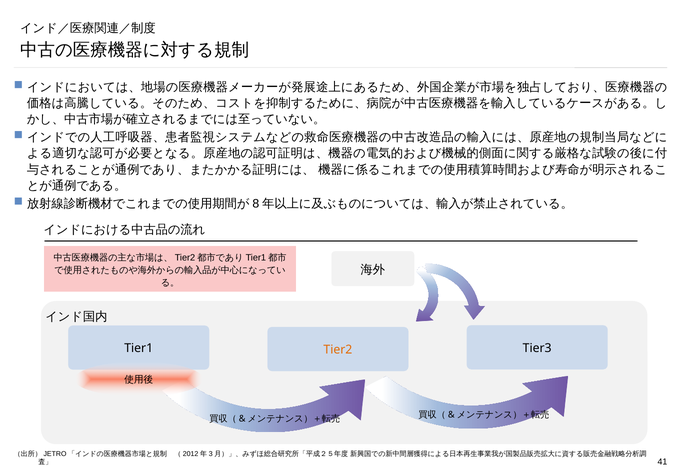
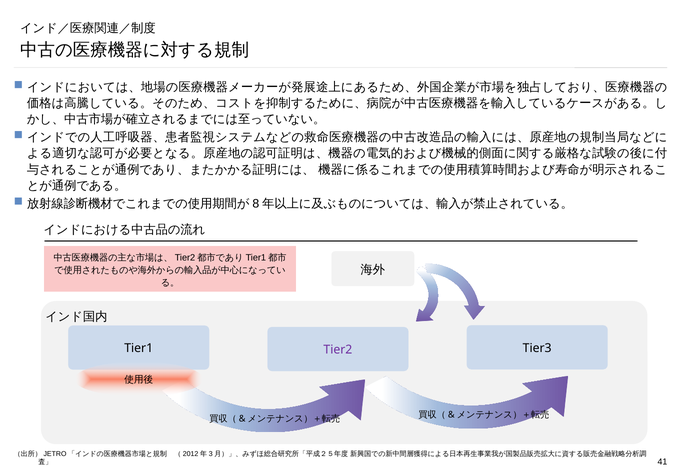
Tier2 colour: orange -> purple
